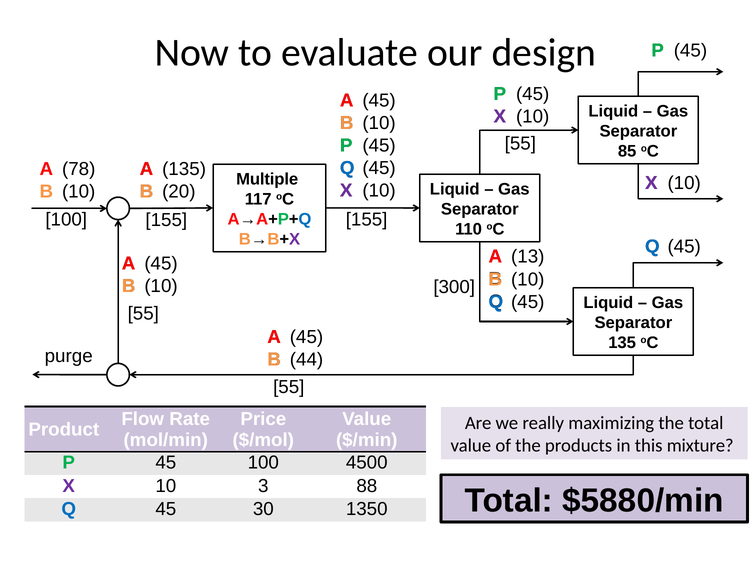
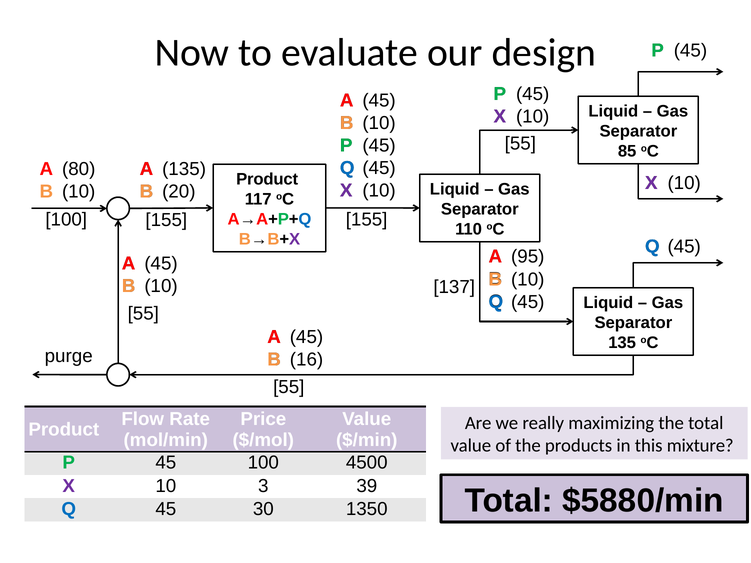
78: 78 -> 80
Multiple at (267, 179): Multiple -> Product
13: 13 -> 95
300: 300 -> 137
44: 44 -> 16
88: 88 -> 39
